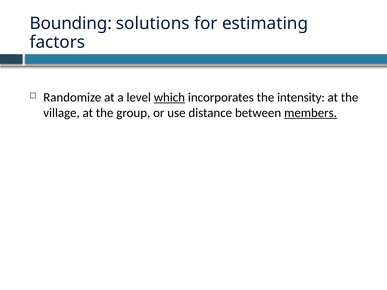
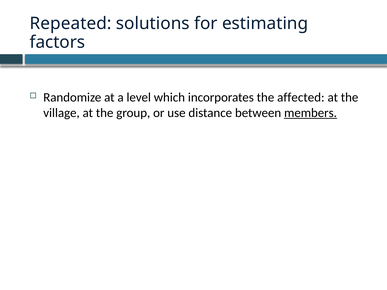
Bounding: Bounding -> Repeated
which underline: present -> none
intensity: intensity -> affected
